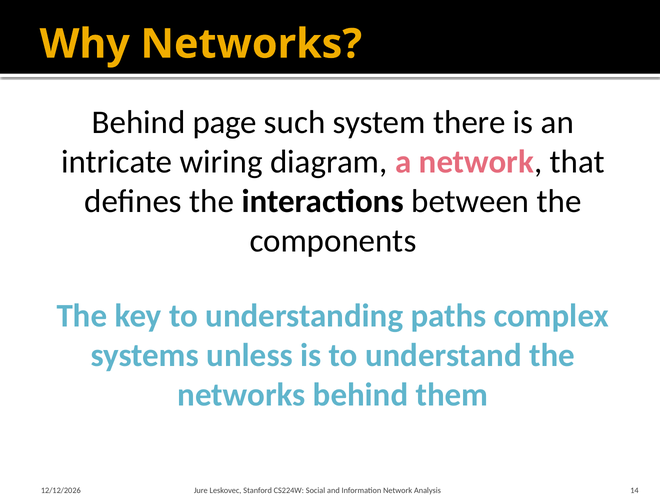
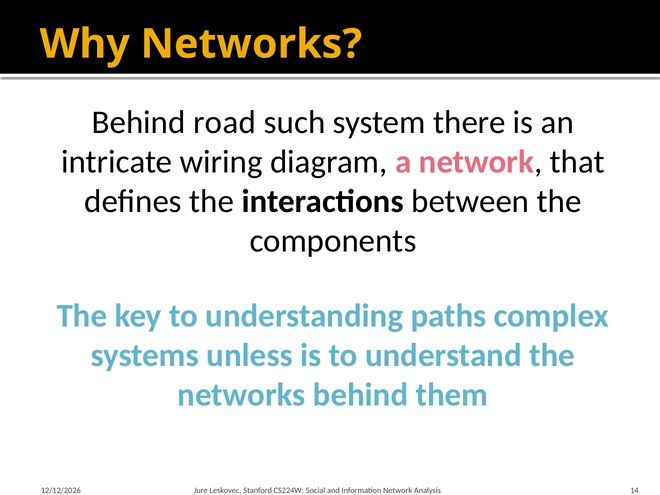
page: page -> road
